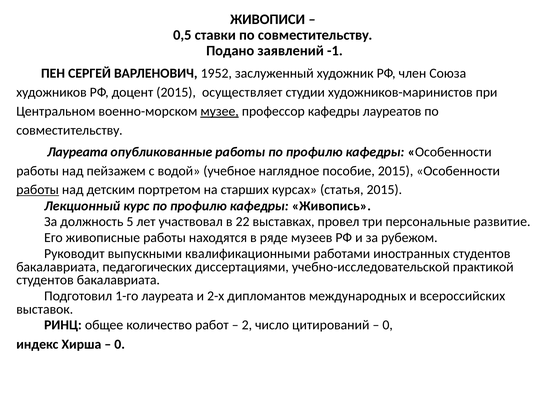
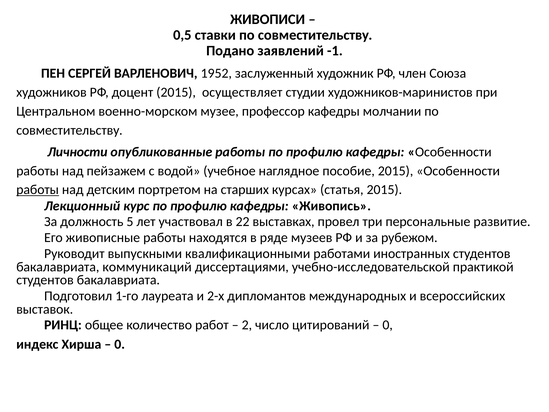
музее underline: present -> none
лауреатов: лауреатов -> молчании
Лауреата at (77, 152): Лауреата -> Личности
педагогических: педагогических -> коммуникаций
